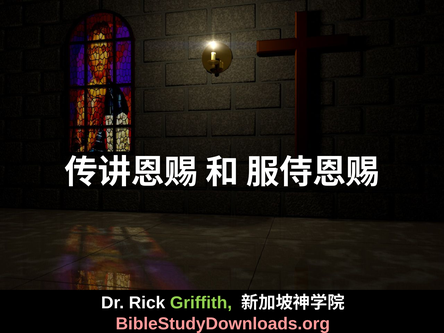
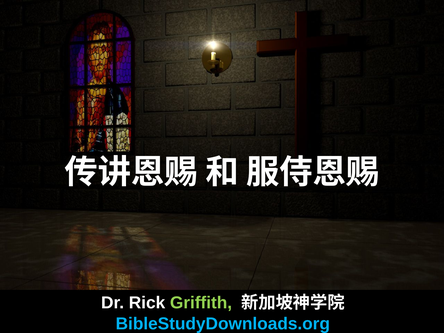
BibleStudyDownloads.org colour: pink -> light blue
